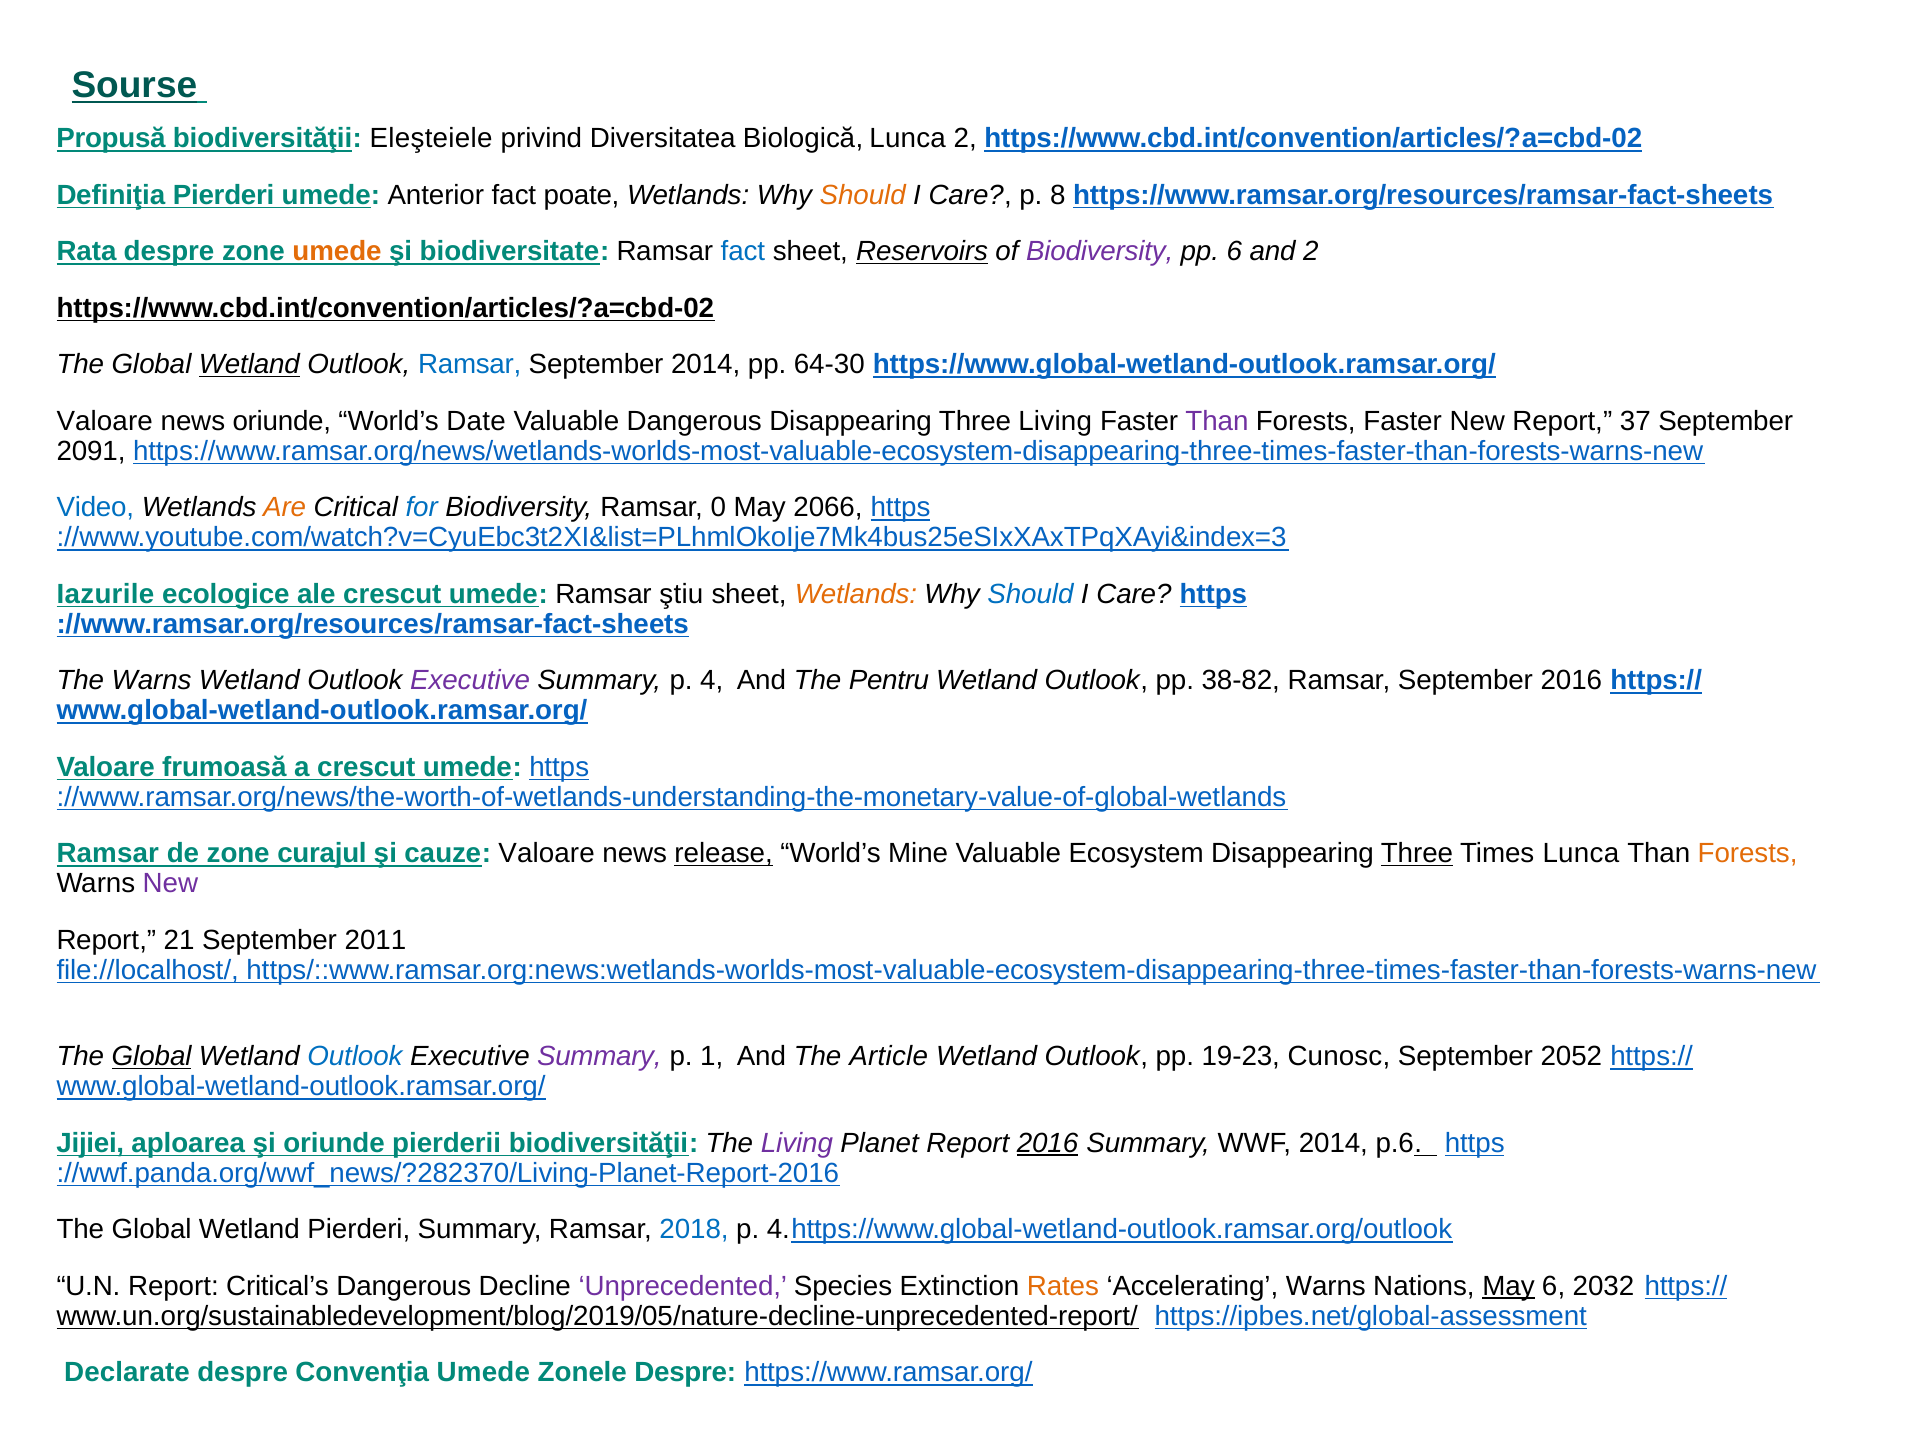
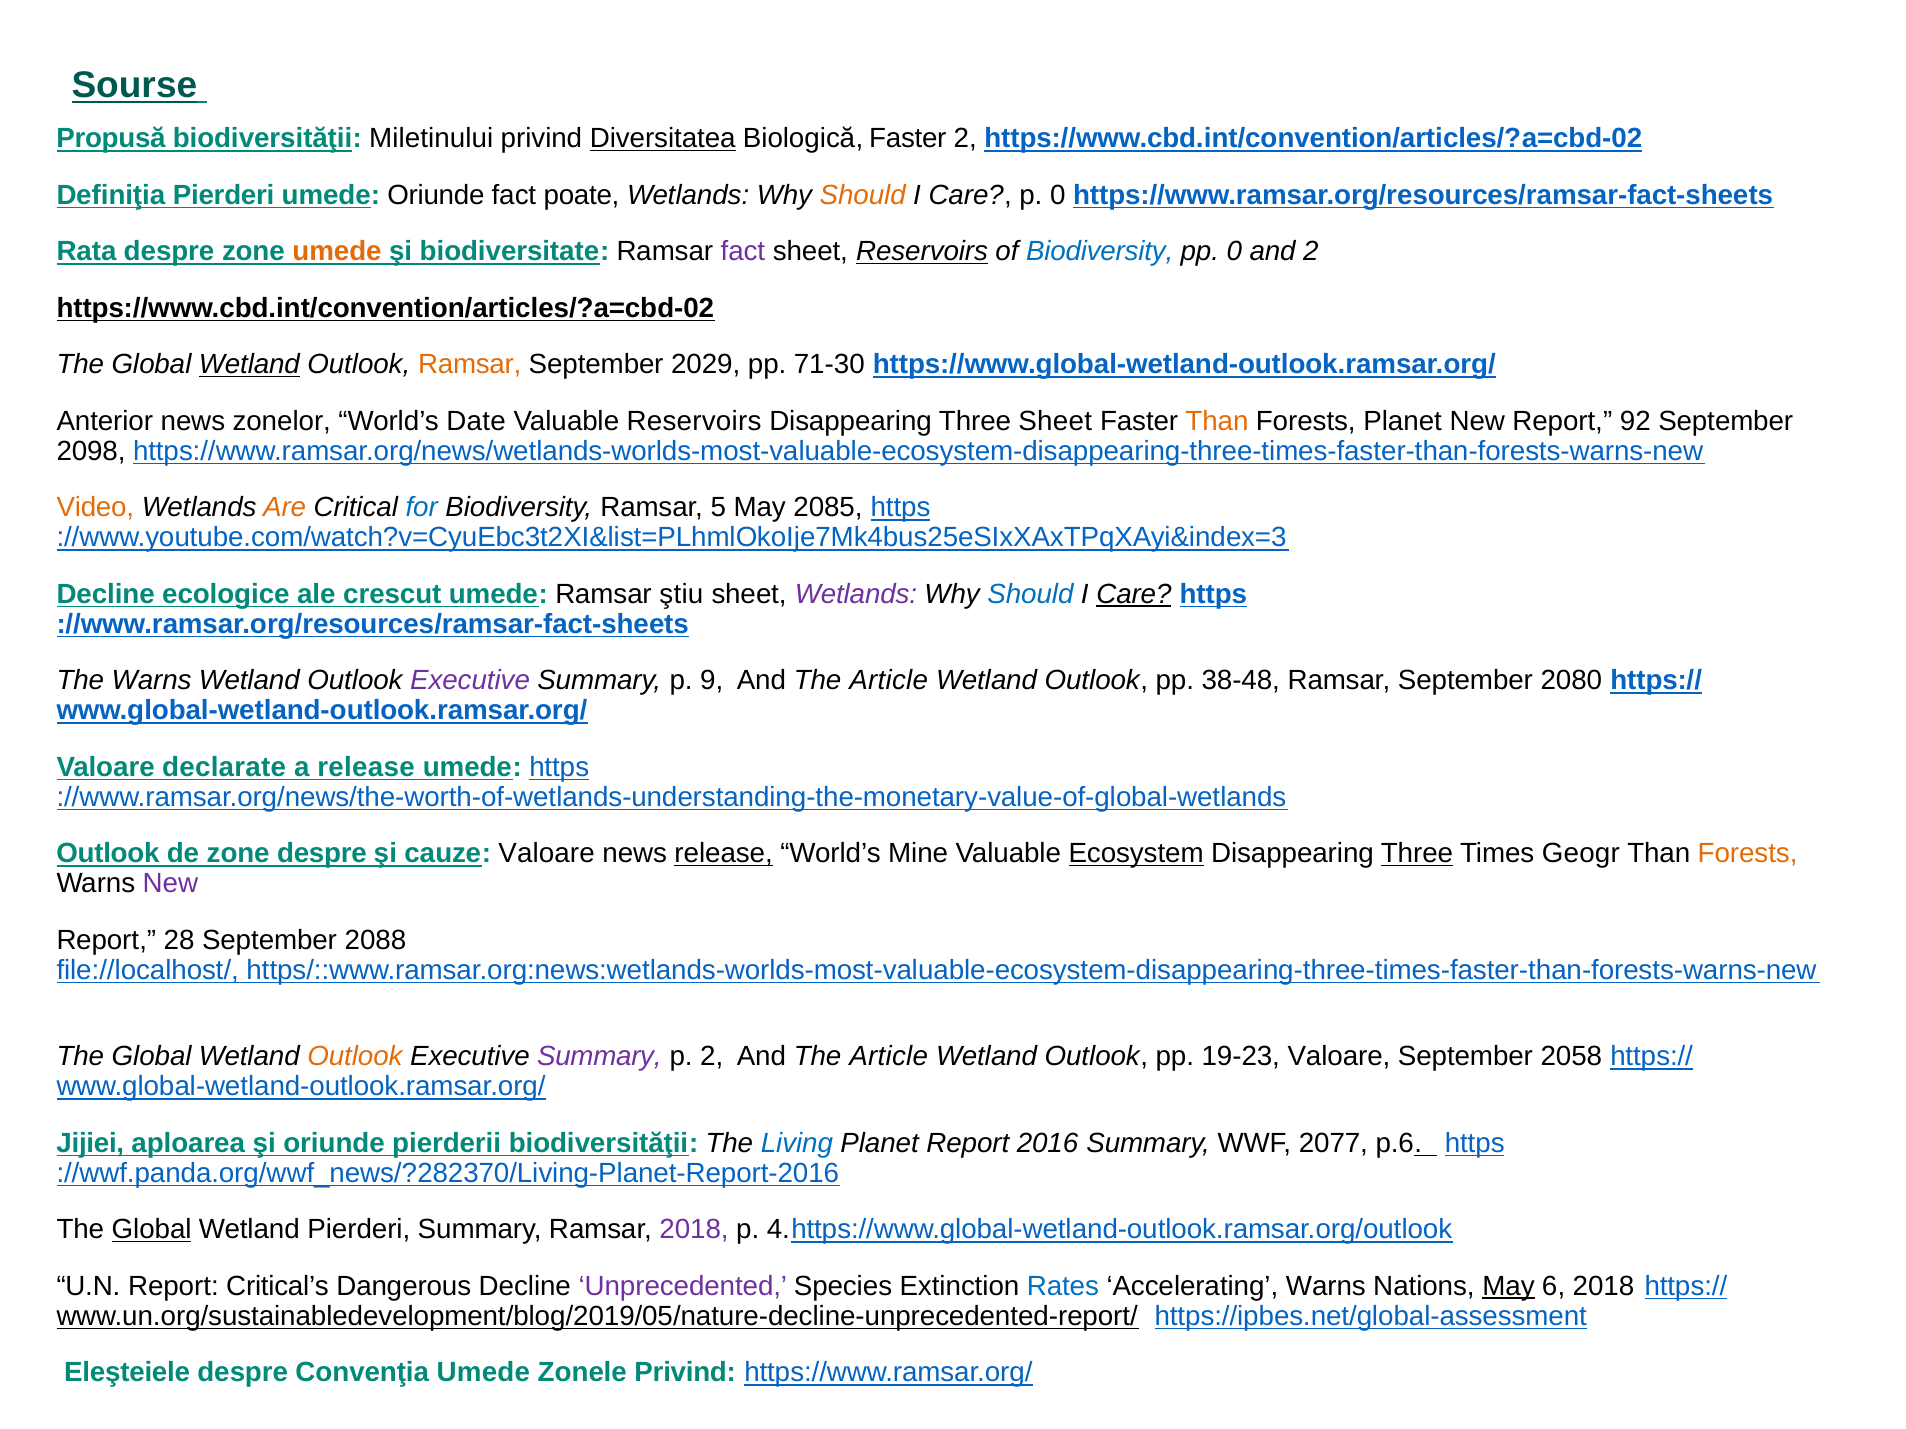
Eleşteiele: Eleşteiele -> Miletinului
Diversitatea underline: none -> present
Biologică Lunca: Lunca -> Faster
umede Anterior: Anterior -> Oriunde
p 8: 8 -> 0
fact at (743, 252) colour: blue -> purple
Biodiversity at (1100, 252) colour: purple -> blue
pp 6: 6 -> 0
Ramsar at (470, 365) colour: blue -> orange
September 2014: 2014 -> 2029
64-30: 64-30 -> 71-30
Valoare at (105, 421): Valoare -> Anterior
news oriunde: oriunde -> zonelor
Valuable Dangerous: Dangerous -> Reservoirs
Three Living: Living -> Sheet
Than at (1217, 421) colour: purple -> orange
Forests Faster: Faster -> Planet
37: 37 -> 92
2091: 2091 -> 2098
Video colour: blue -> orange
0: 0 -> 5
2066: 2066 -> 2085
Iazurile at (105, 594): Iazurile -> Decline
Wetlands at (856, 594) colour: orange -> purple
Care at (1134, 594) underline: none -> present
4: 4 -> 9
Pentru at (889, 681): Pentru -> Article
38-82: 38-82 -> 38-48
September 2016: 2016 -> 2080
frumoasă: frumoasă -> declarate
a crescut: crescut -> release
Ramsar at (108, 854): Ramsar -> Outlook
zone curajul: curajul -> despre
Ecosystem underline: none -> present
Times Lunca: Lunca -> Geogr
21: 21 -> 28
2011: 2011 -> 2088
Global at (152, 1057) underline: present -> none
Outlook at (355, 1057) colour: blue -> orange
p 1: 1 -> 2
19-23 Cunosc: Cunosc -> Valoare
2052: 2052 -> 2058
Living at (797, 1143) colour: purple -> blue
2016 at (1048, 1143) underline: present -> none
WWF 2014: 2014 -> 2077
Global at (152, 1230) underline: none -> present
2018 at (694, 1230) colour: blue -> purple
Rates colour: orange -> blue
6 2032: 2032 -> 2018
Declarate: Declarate -> Eleşteiele
Zonele Despre: Despre -> Privind
